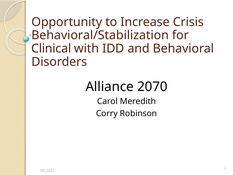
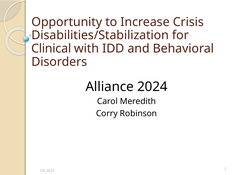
Behavioral/Stabilization: Behavioral/Stabilization -> Disabilities/Stabilization
2070: 2070 -> 2024
